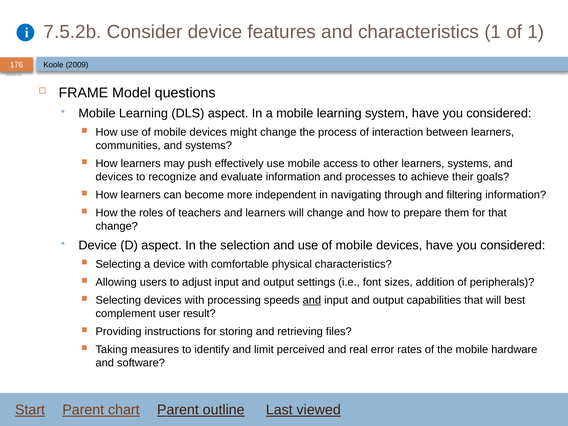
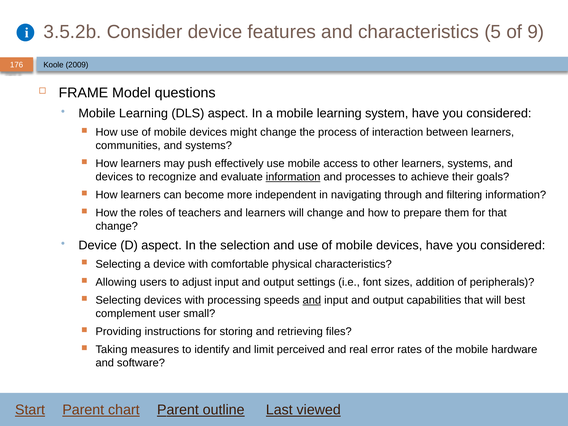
7.5.2b: 7.5.2b -> 3.5.2b
characteristics 1: 1 -> 5
of 1: 1 -> 9
information at (293, 177) underline: none -> present
result: result -> small
